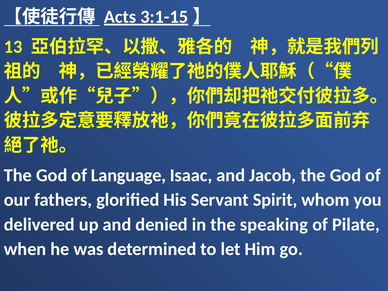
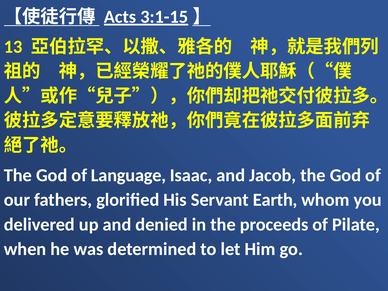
Spirit: Spirit -> Earth
speaking: speaking -> proceeds
